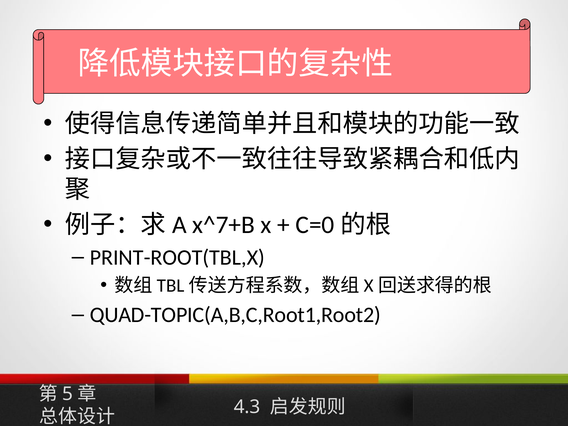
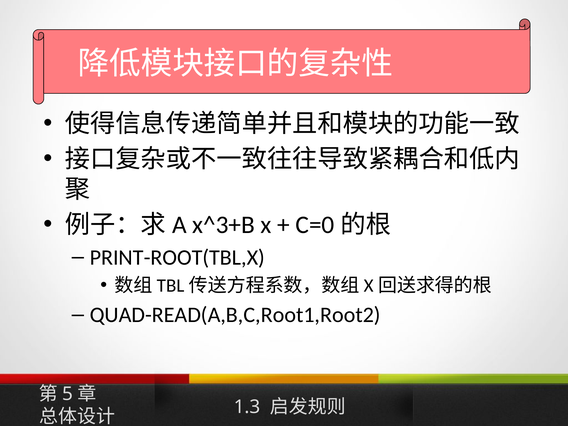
x^7+B: x^7+B -> x^3+B
QUAD-TOPIC(A,B,C,Root1,Root2: QUAD-TOPIC(A,B,C,Root1,Root2 -> QUAD-READ(A,B,C,Root1,Root2
4.3: 4.3 -> 1.3
